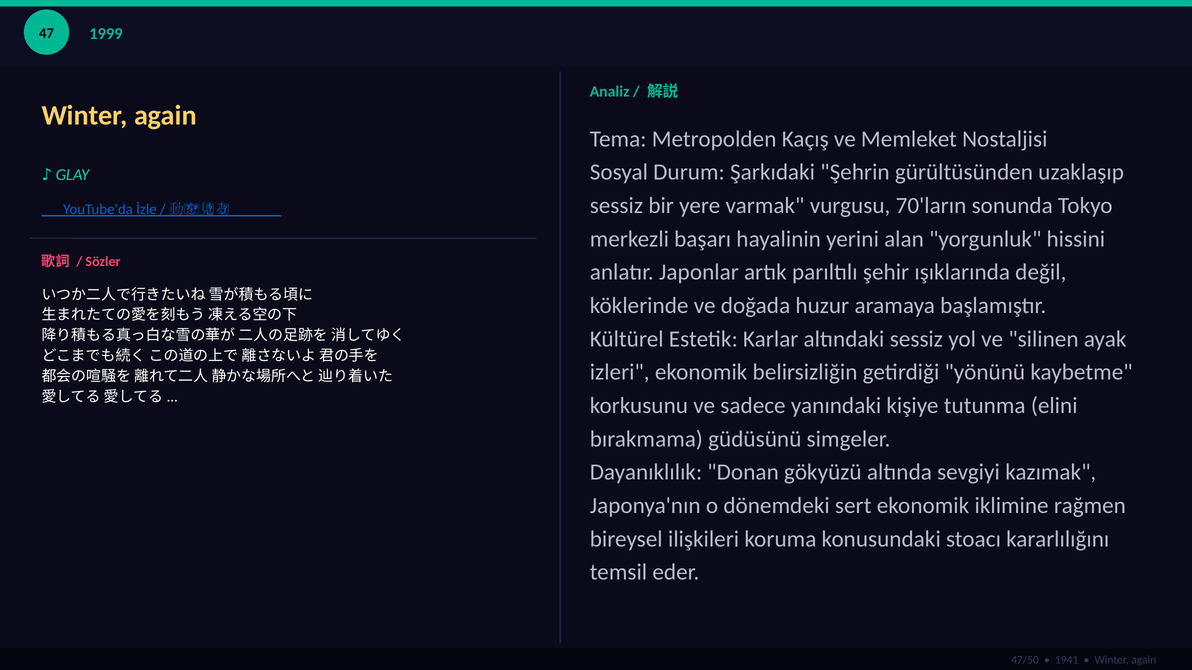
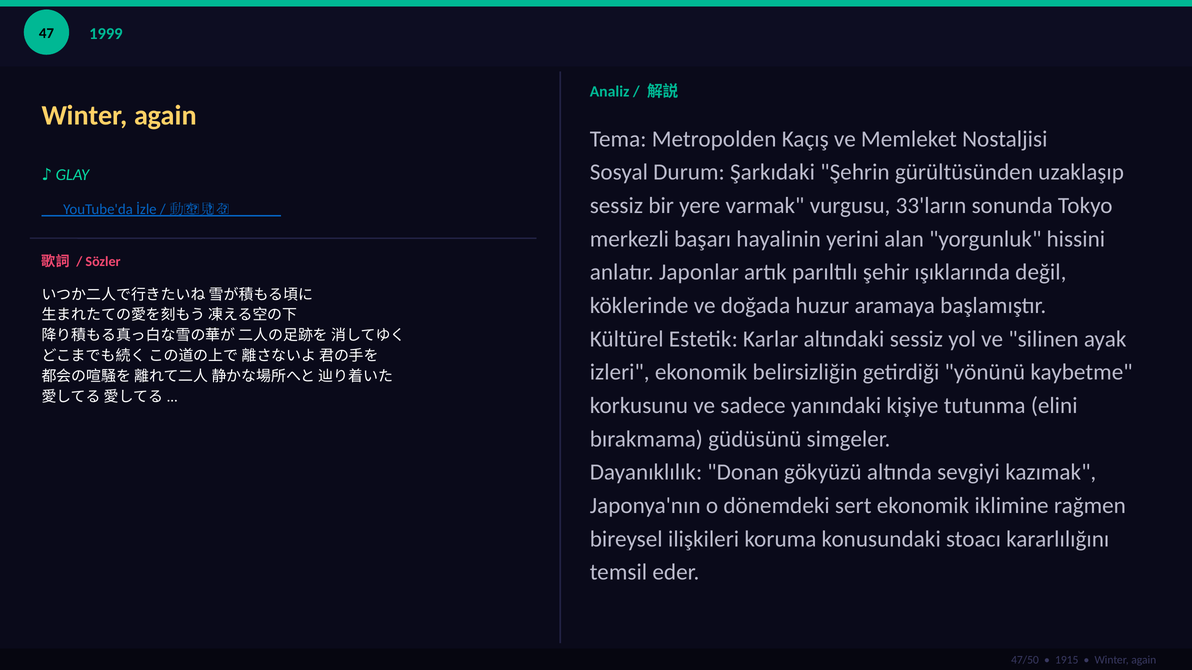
70'ların: 70'ların -> 33'ların
1941: 1941 -> 1915
